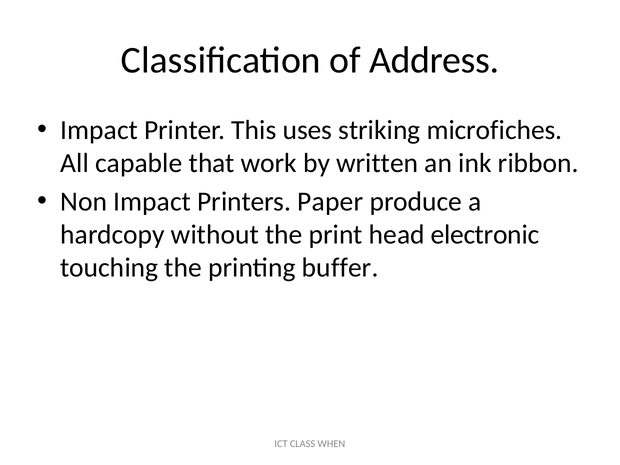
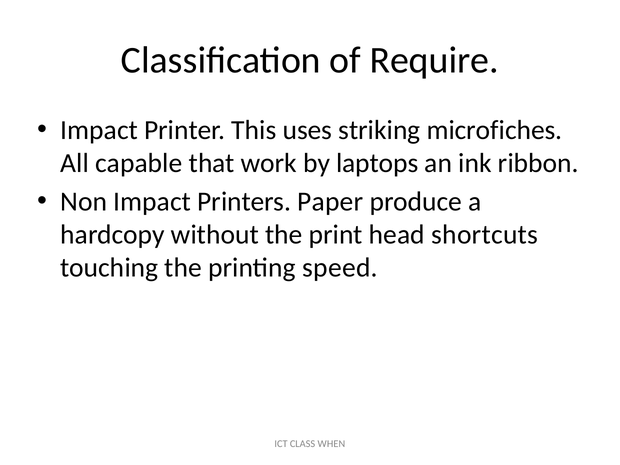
Address: Address -> Require
written: written -> laptops
electronic: electronic -> shortcuts
buffer: buffer -> speed
